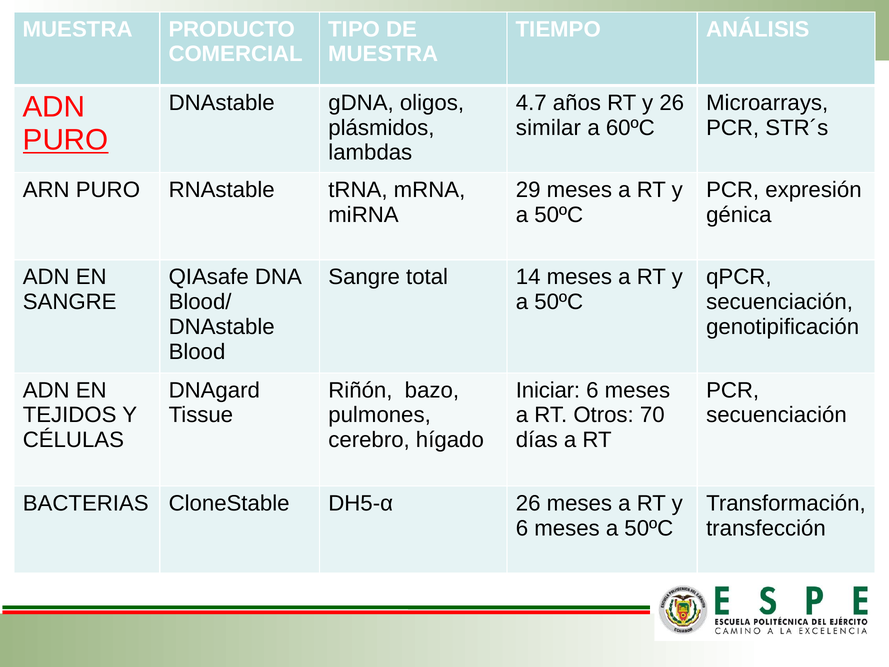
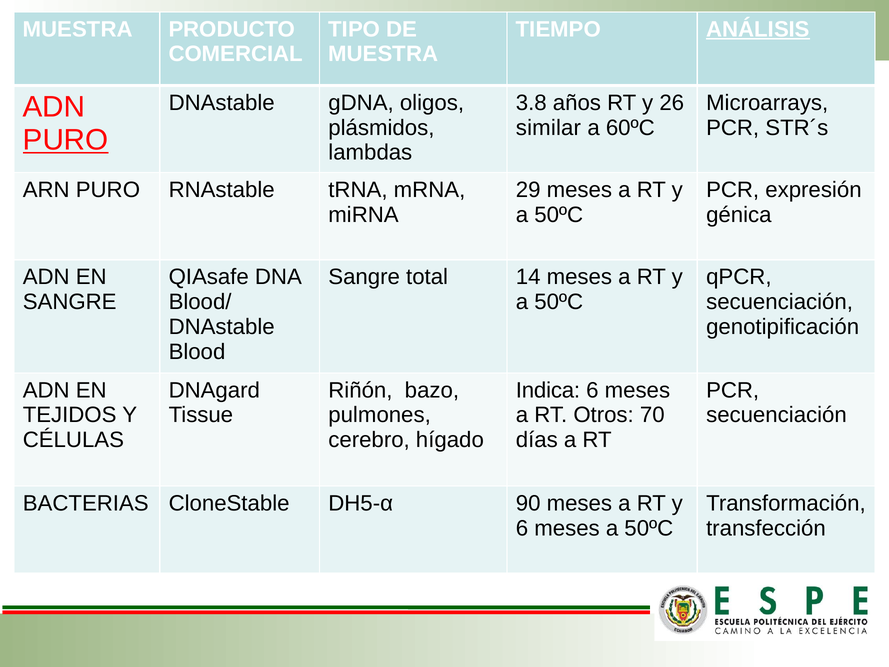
ANÁLISIS underline: none -> present
4.7: 4.7 -> 3.8
Iniciar: Iniciar -> Indica
DH5-α 26: 26 -> 90
